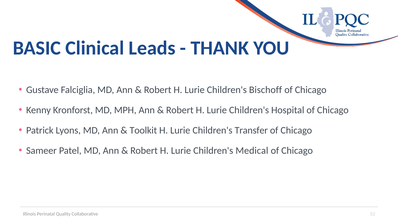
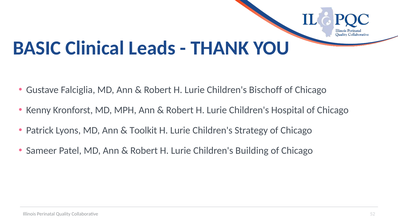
Transfer: Transfer -> Strategy
Medical: Medical -> Building
